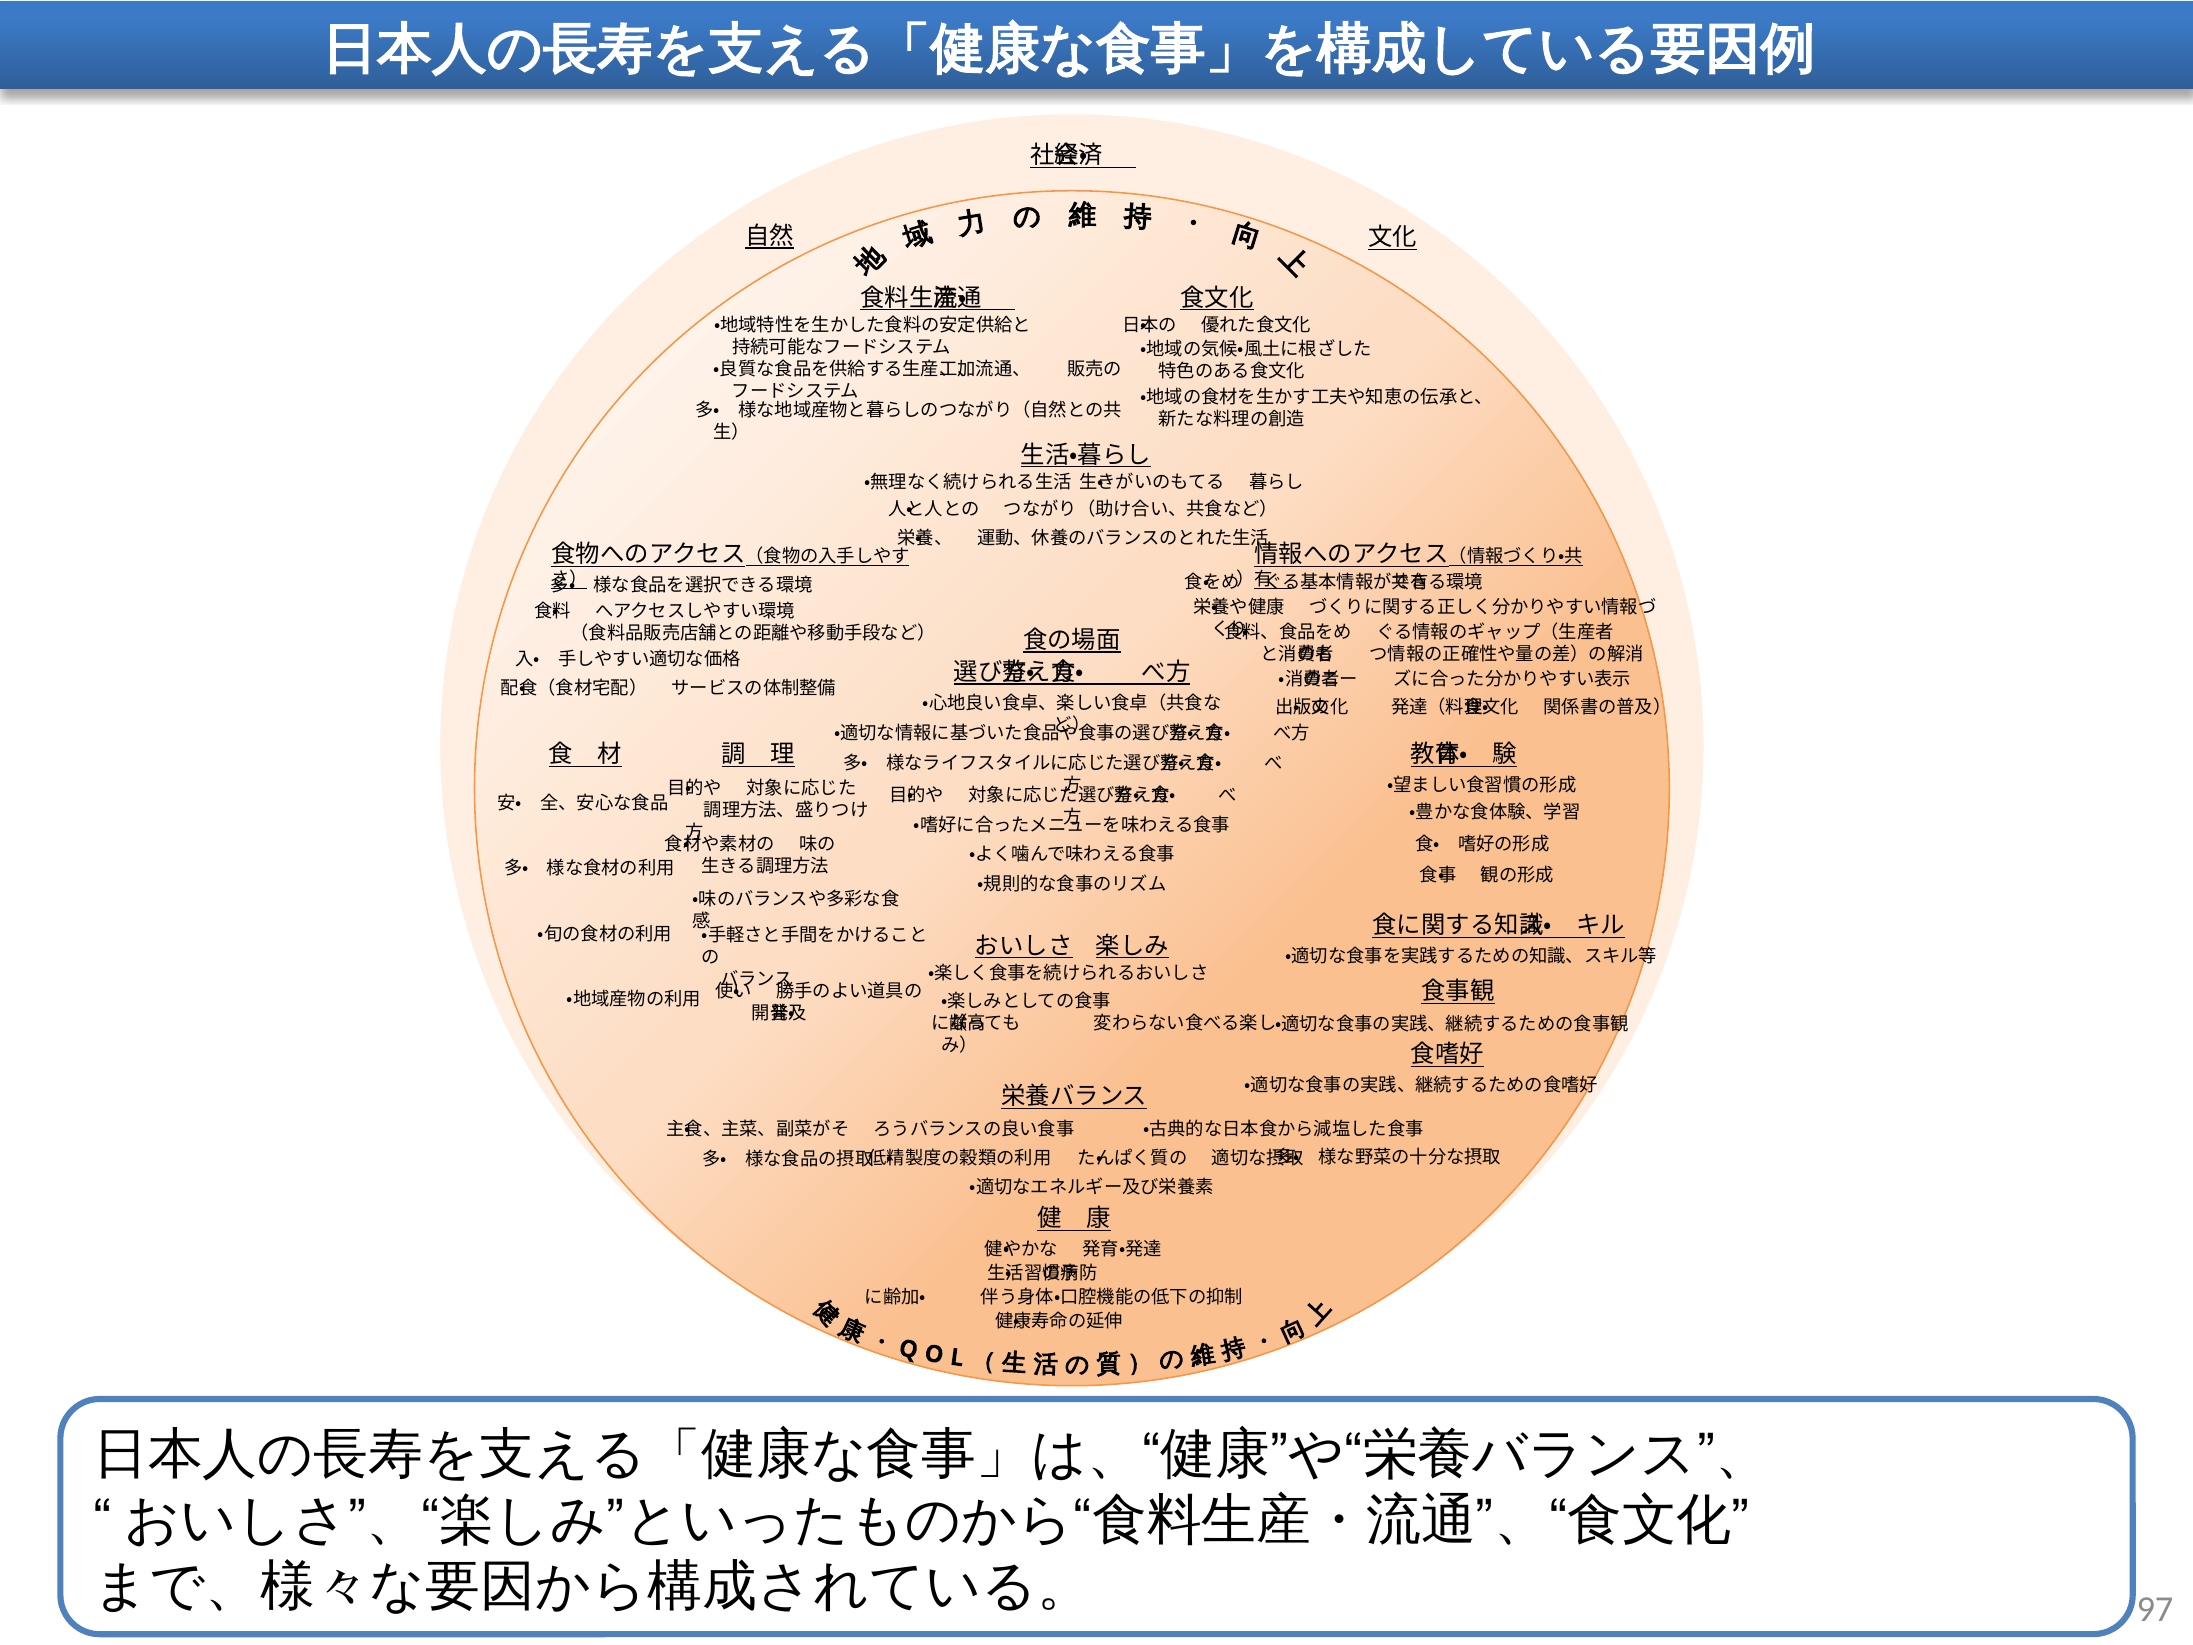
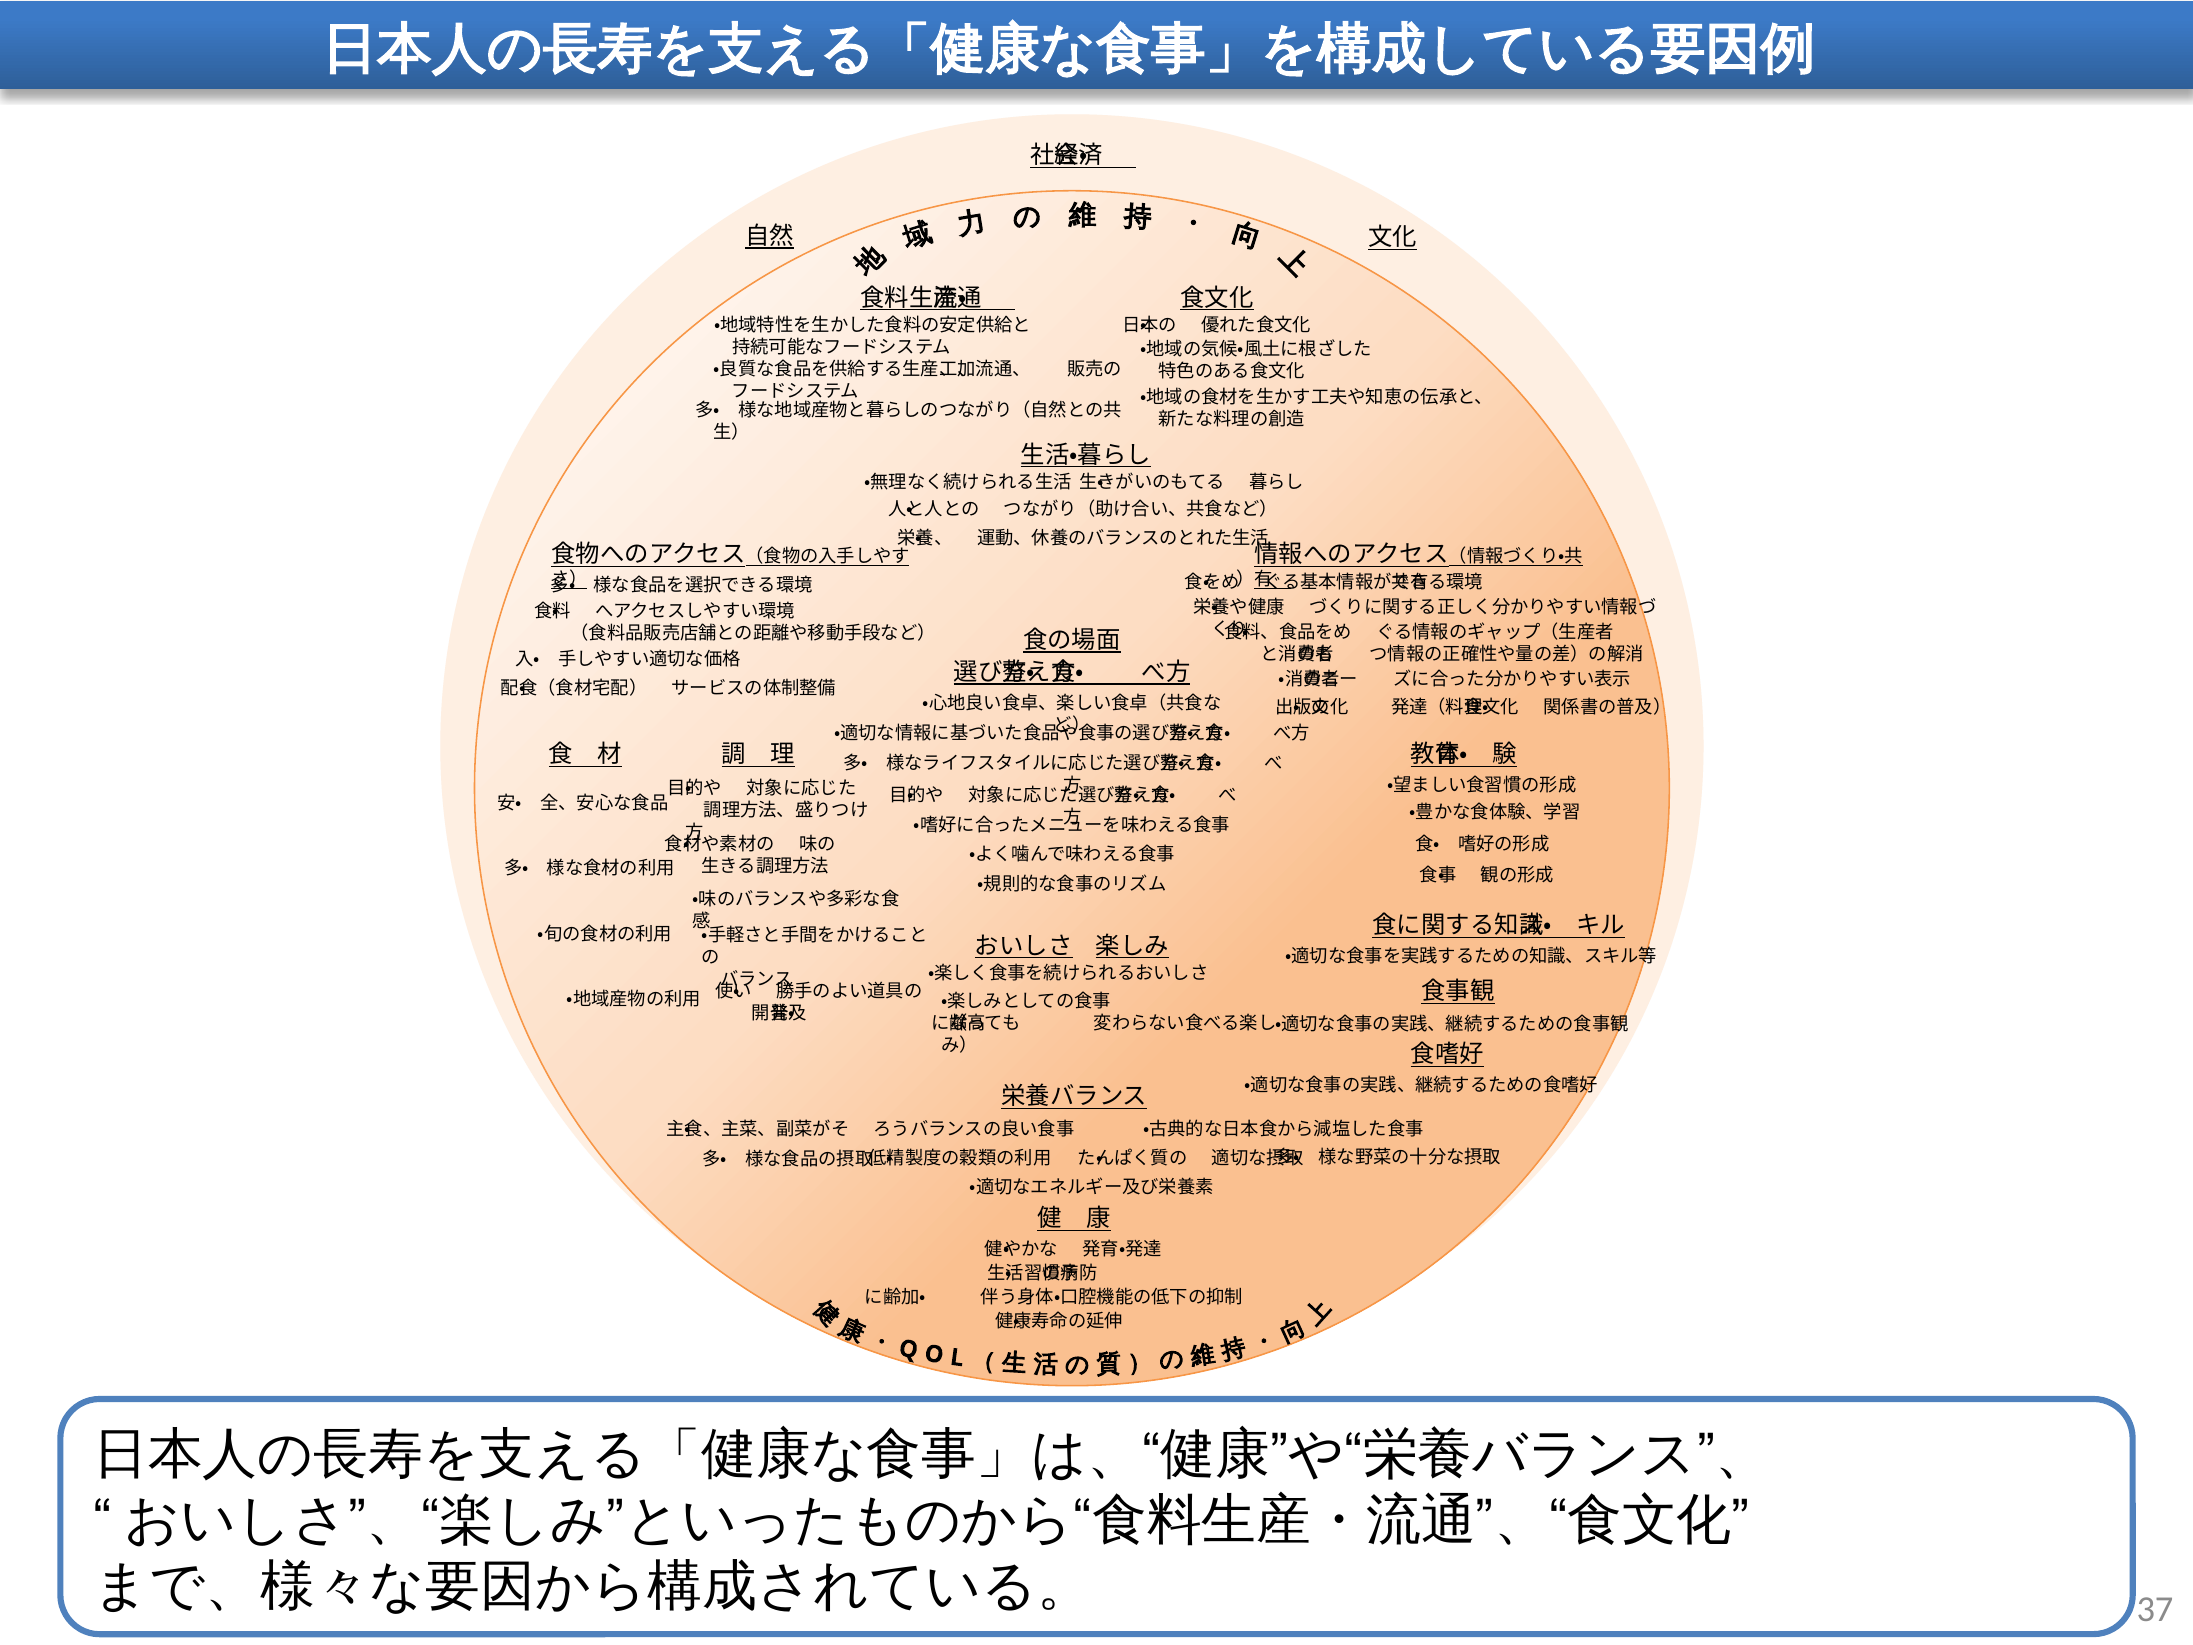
97: 97 -> 37
